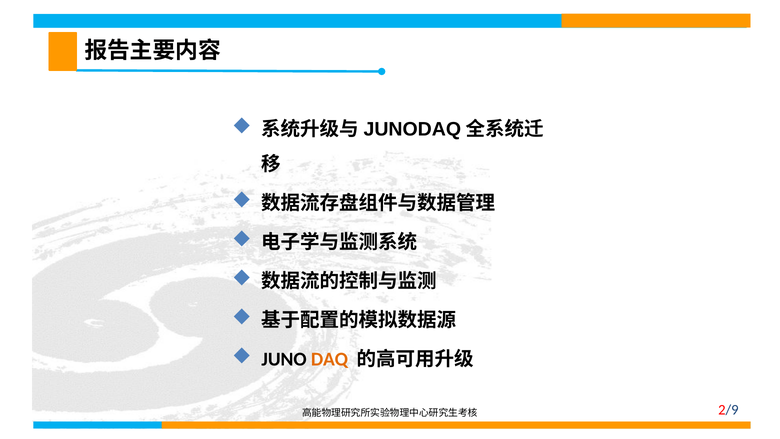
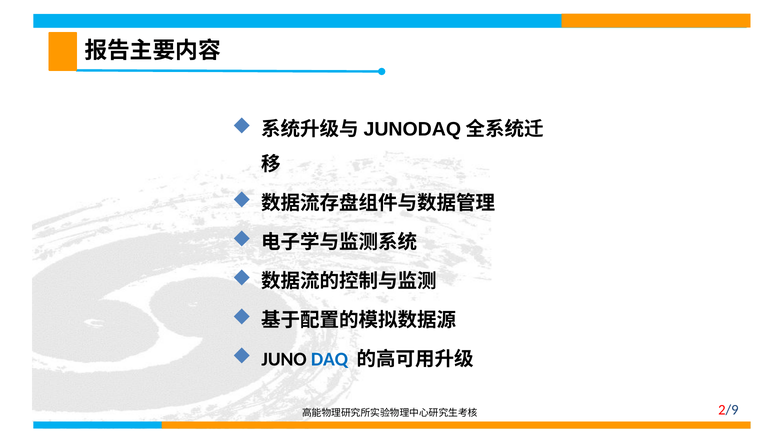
DAQ colour: orange -> blue
